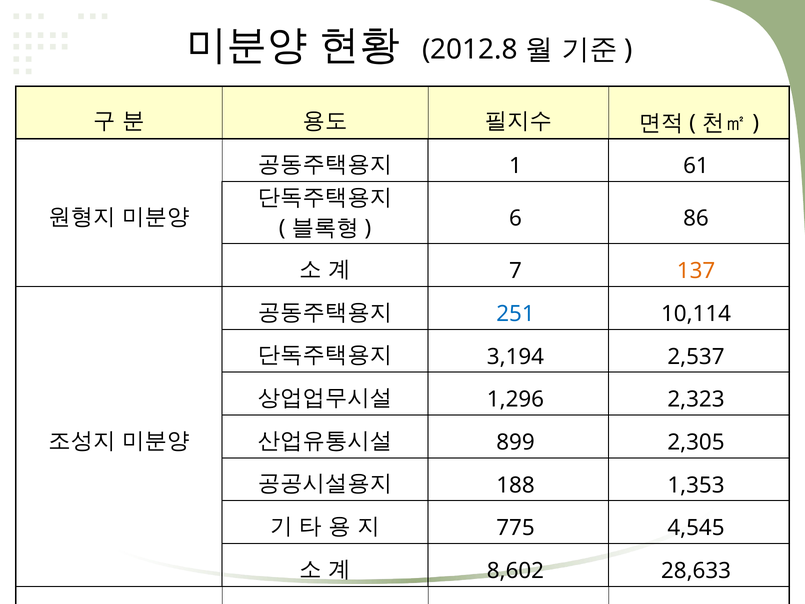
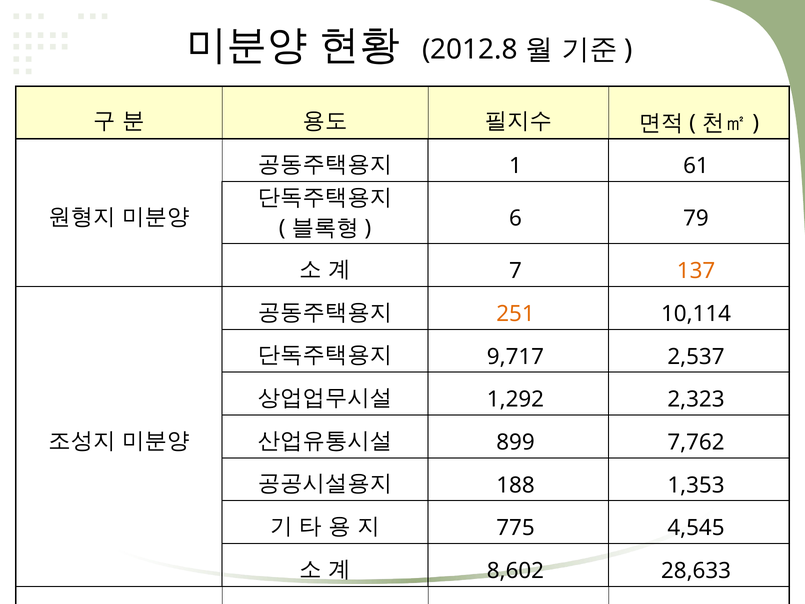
86: 86 -> 79
251 colour: blue -> orange
3,194: 3,194 -> 9,717
1,296: 1,296 -> 1,292
2,305: 2,305 -> 7,762
